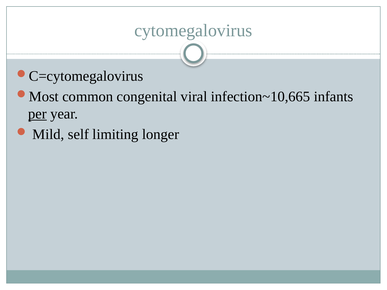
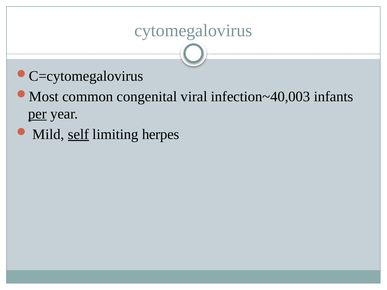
infection~10,665: infection~10,665 -> infection~40,003
self underline: none -> present
longer: longer -> herpes
